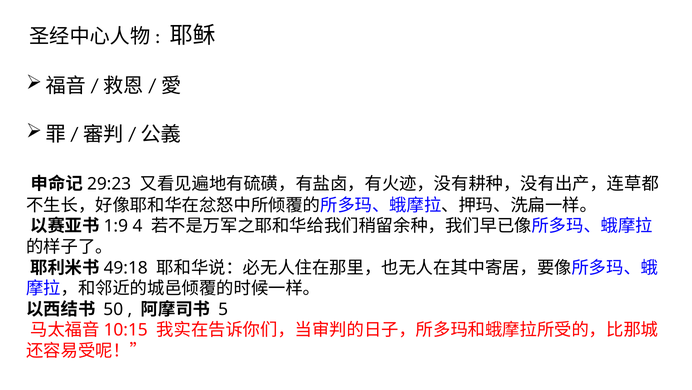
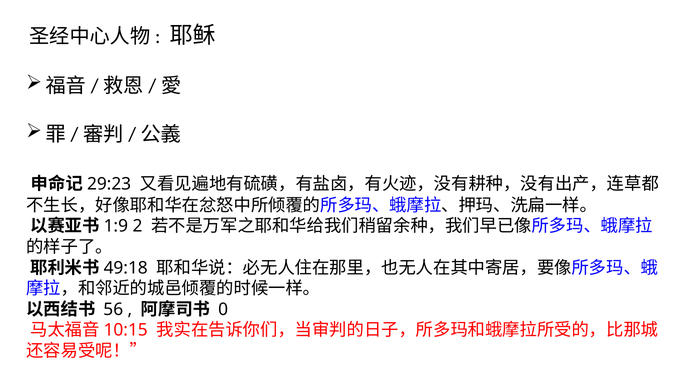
4: 4 -> 2
50: 50 -> 56
5: 5 -> 0
